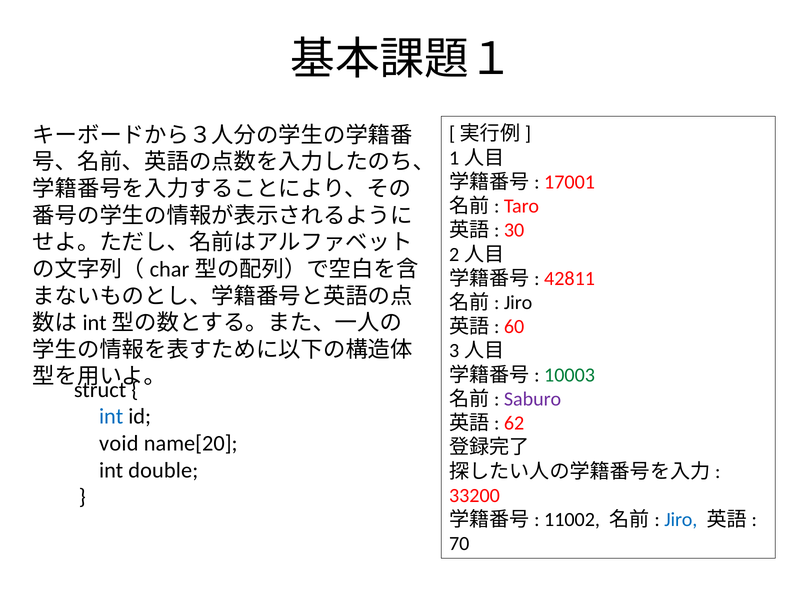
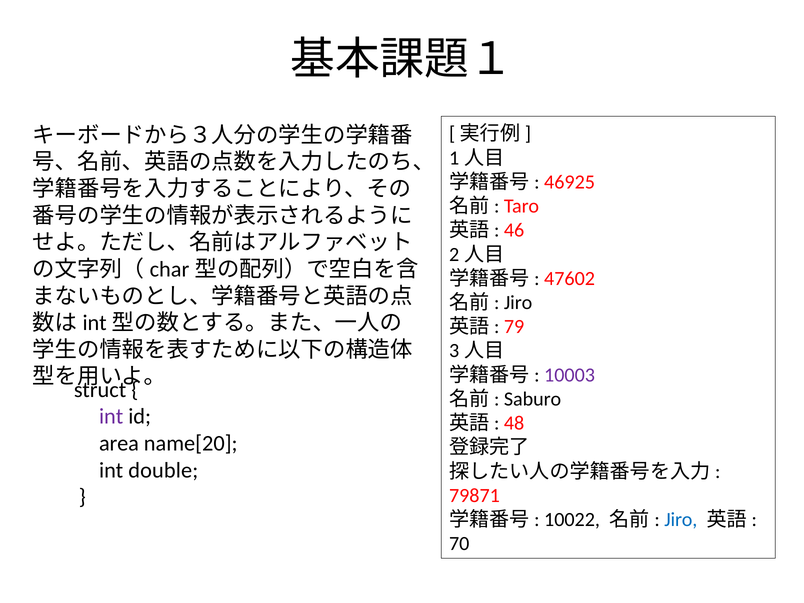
17001: 17001 -> 46925
30: 30 -> 46
42811: 42811 -> 47602
60: 60 -> 79
10003 colour: green -> purple
Saburo colour: purple -> black
int at (111, 417) colour: blue -> purple
62: 62 -> 48
void: void -> area
33200: 33200 -> 79871
11002: 11002 -> 10022
